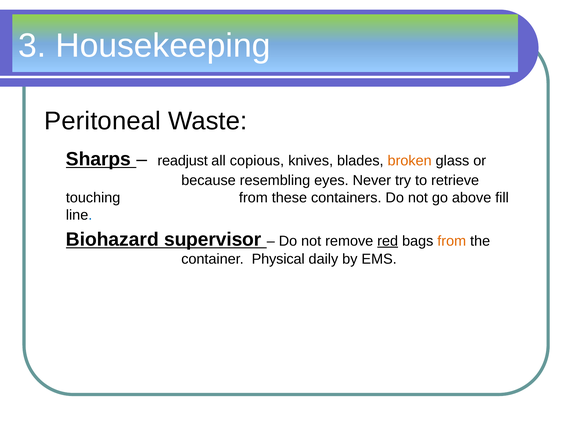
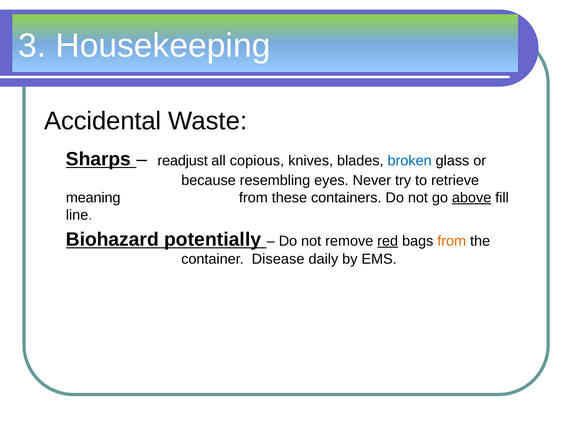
Peritoneal: Peritoneal -> Accidental
broken colour: orange -> blue
touching: touching -> meaning
above underline: none -> present
supervisor: supervisor -> potentially
Physical: Physical -> Disease
